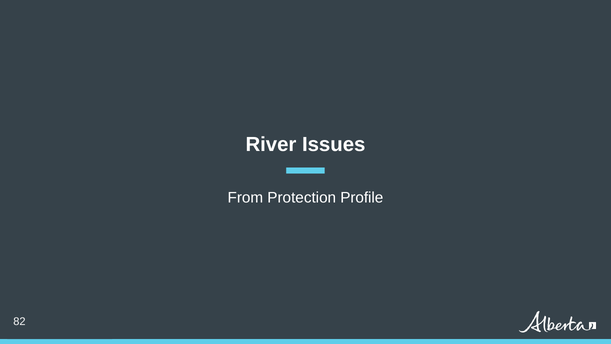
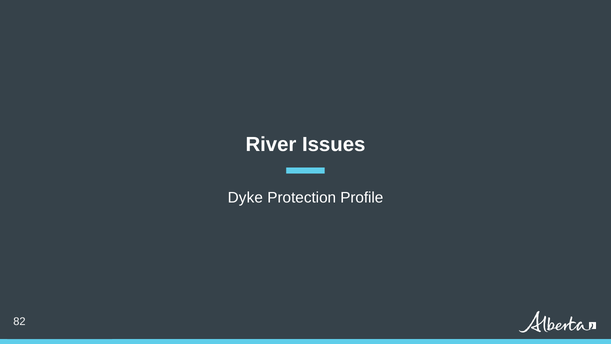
From: From -> Dyke
